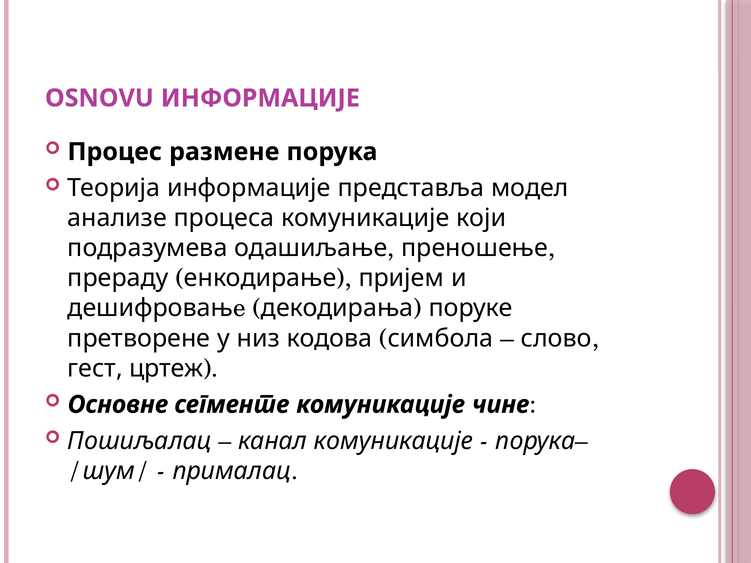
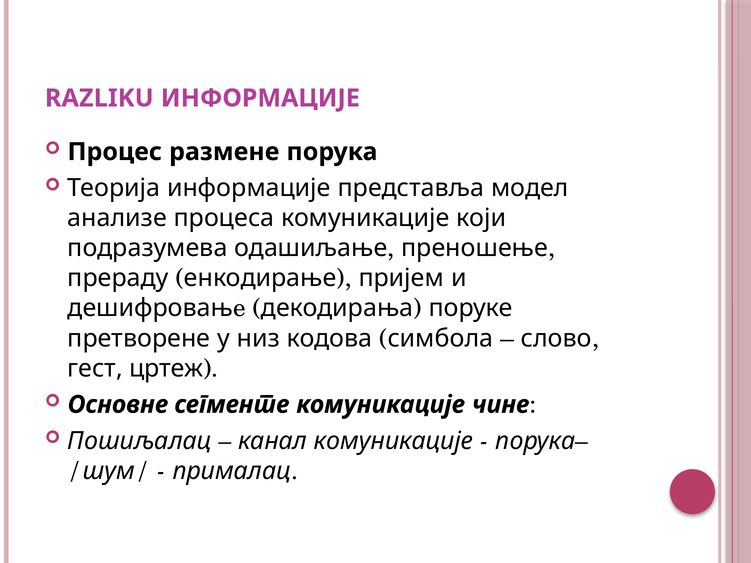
OSNOVU: OSNOVU -> RAZLIKU
